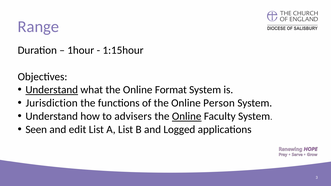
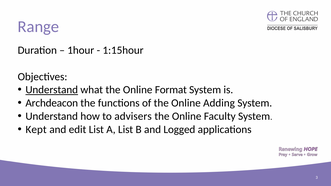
Jurisdiction: Jurisdiction -> Archdeacon
Person: Person -> Adding
Online at (187, 116) underline: present -> none
Seen: Seen -> Kept
